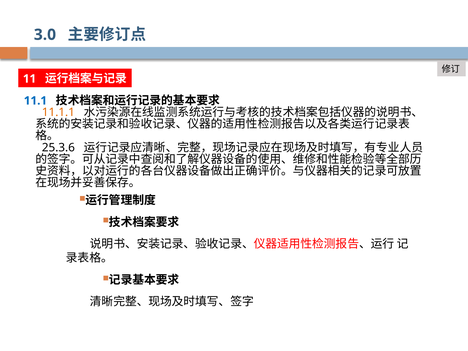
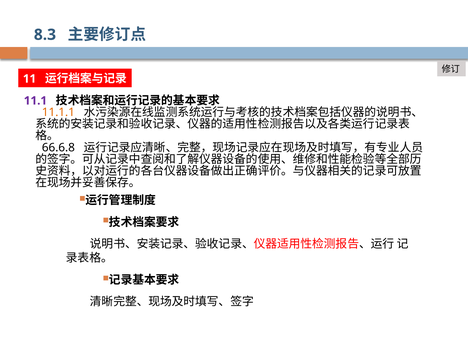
3.0: 3.0 -> 8.3
11.1 colour: blue -> purple
25.3.6: 25.3.6 -> 66.6.8
